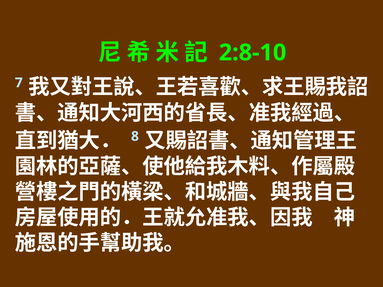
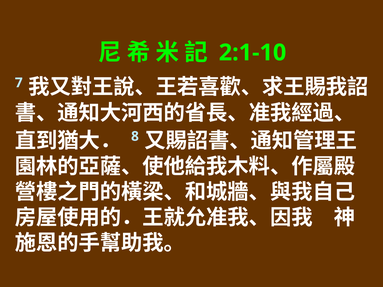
2:8-10: 2:8-10 -> 2:1-10
